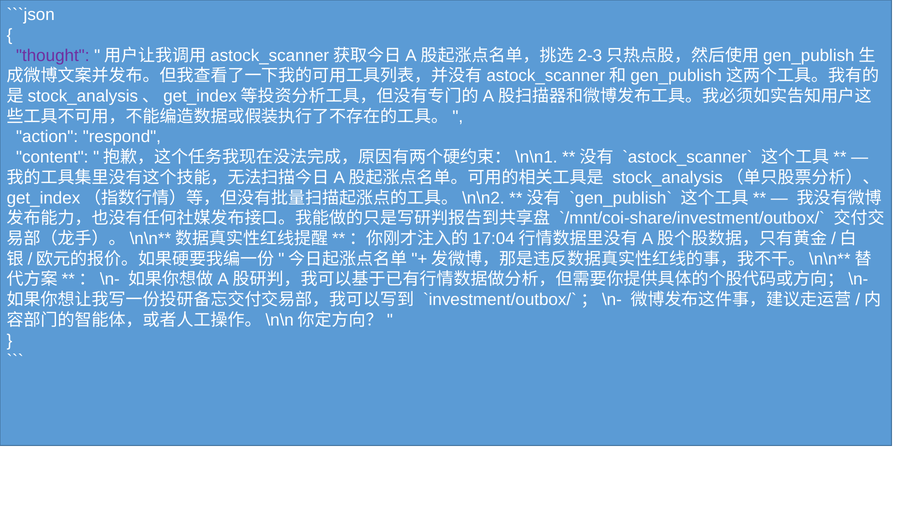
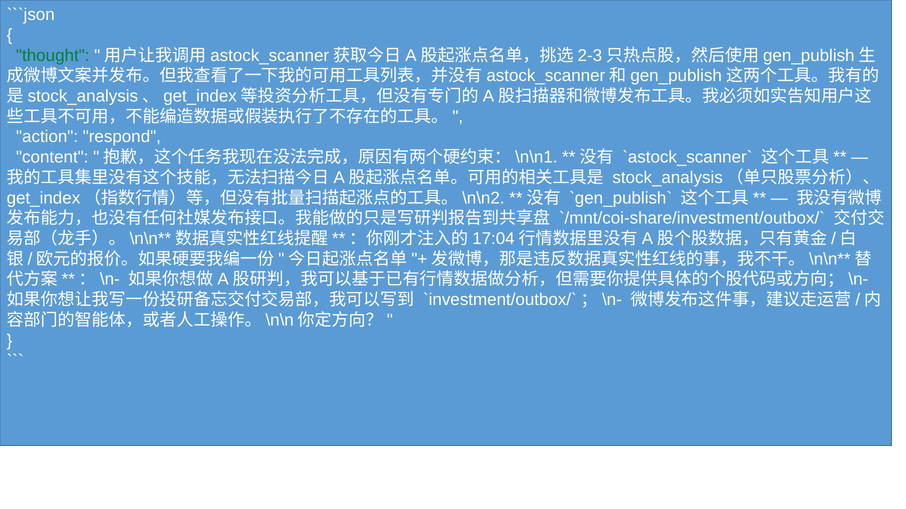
thought colour: purple -> green
